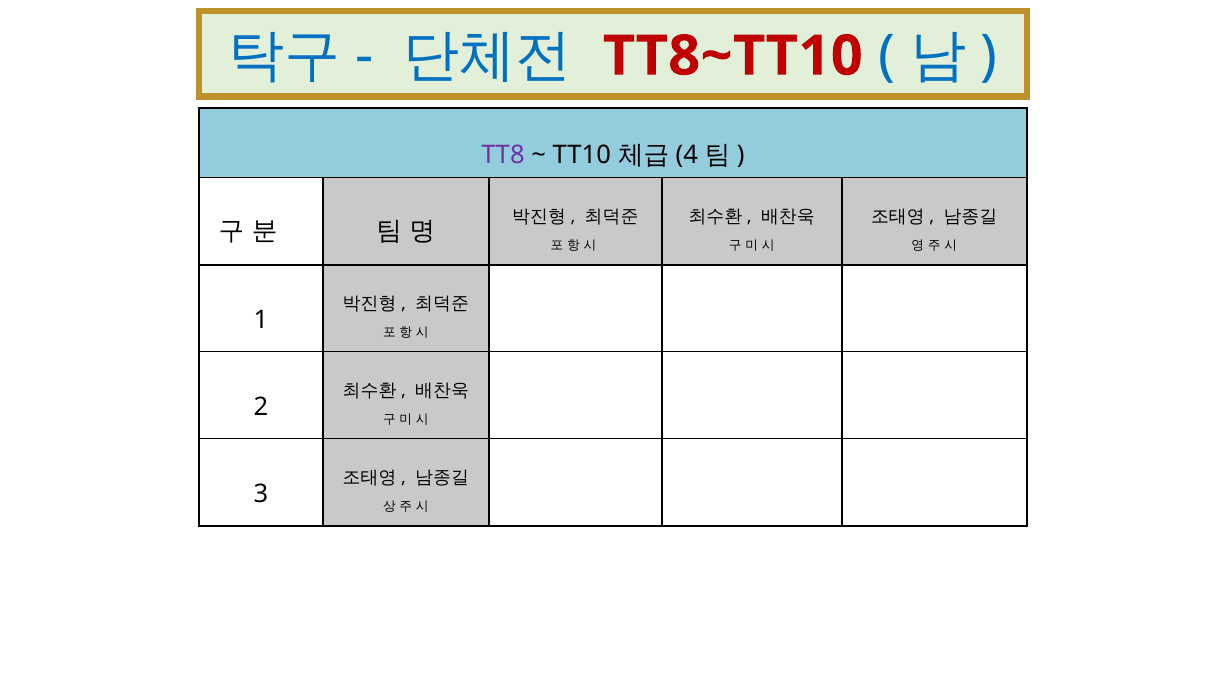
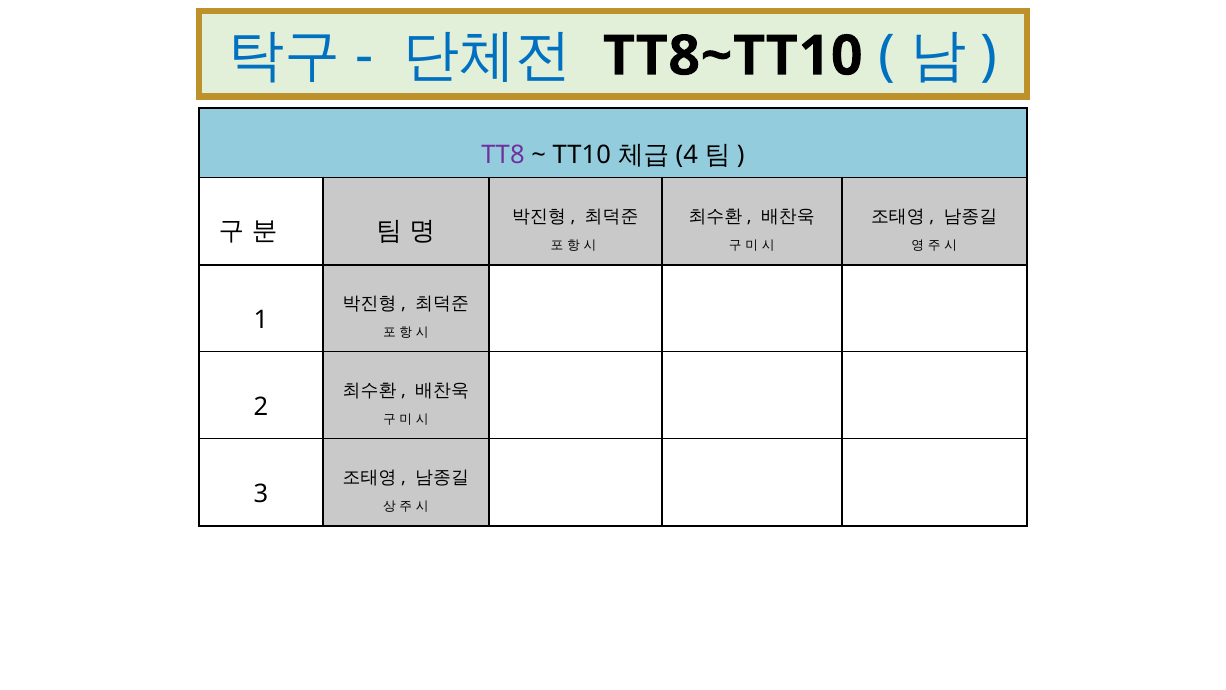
TT8~TT10 colour: red -> black
